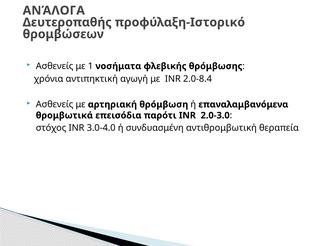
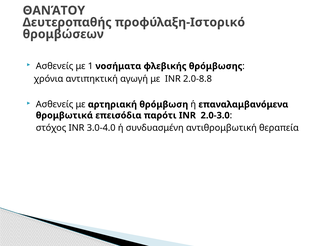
ΑΝΆΛΟΓΑ: ΑΝΆΛΟΓΑ -> ΘΑΝΆΤΟΥ
2.0-8.4: 2.0-8.4 -> 2.0-8.8
